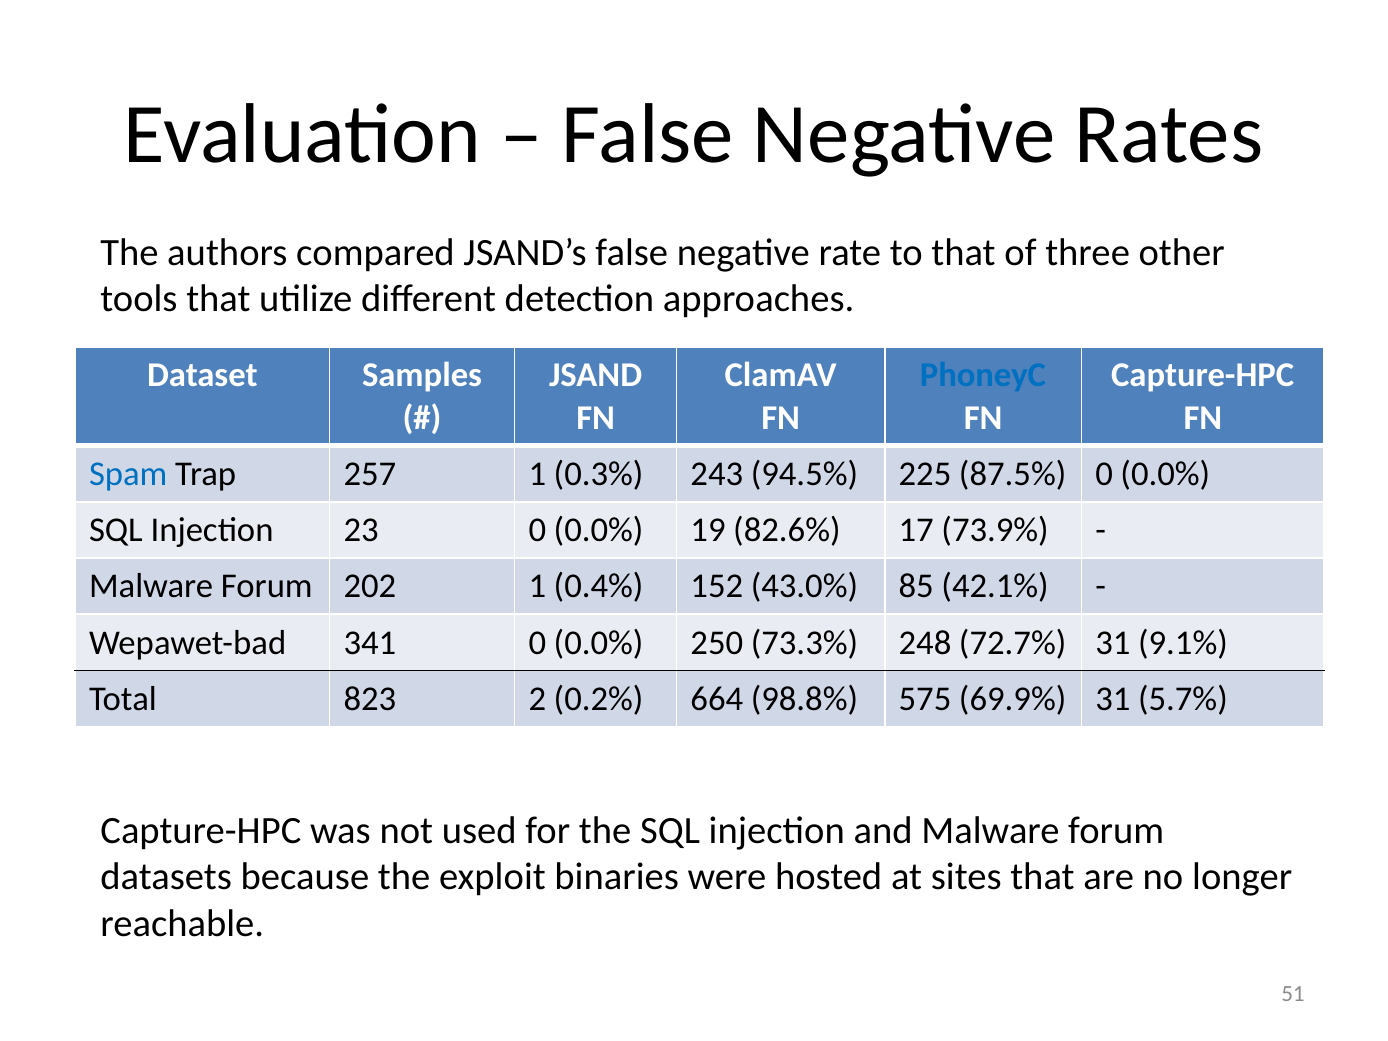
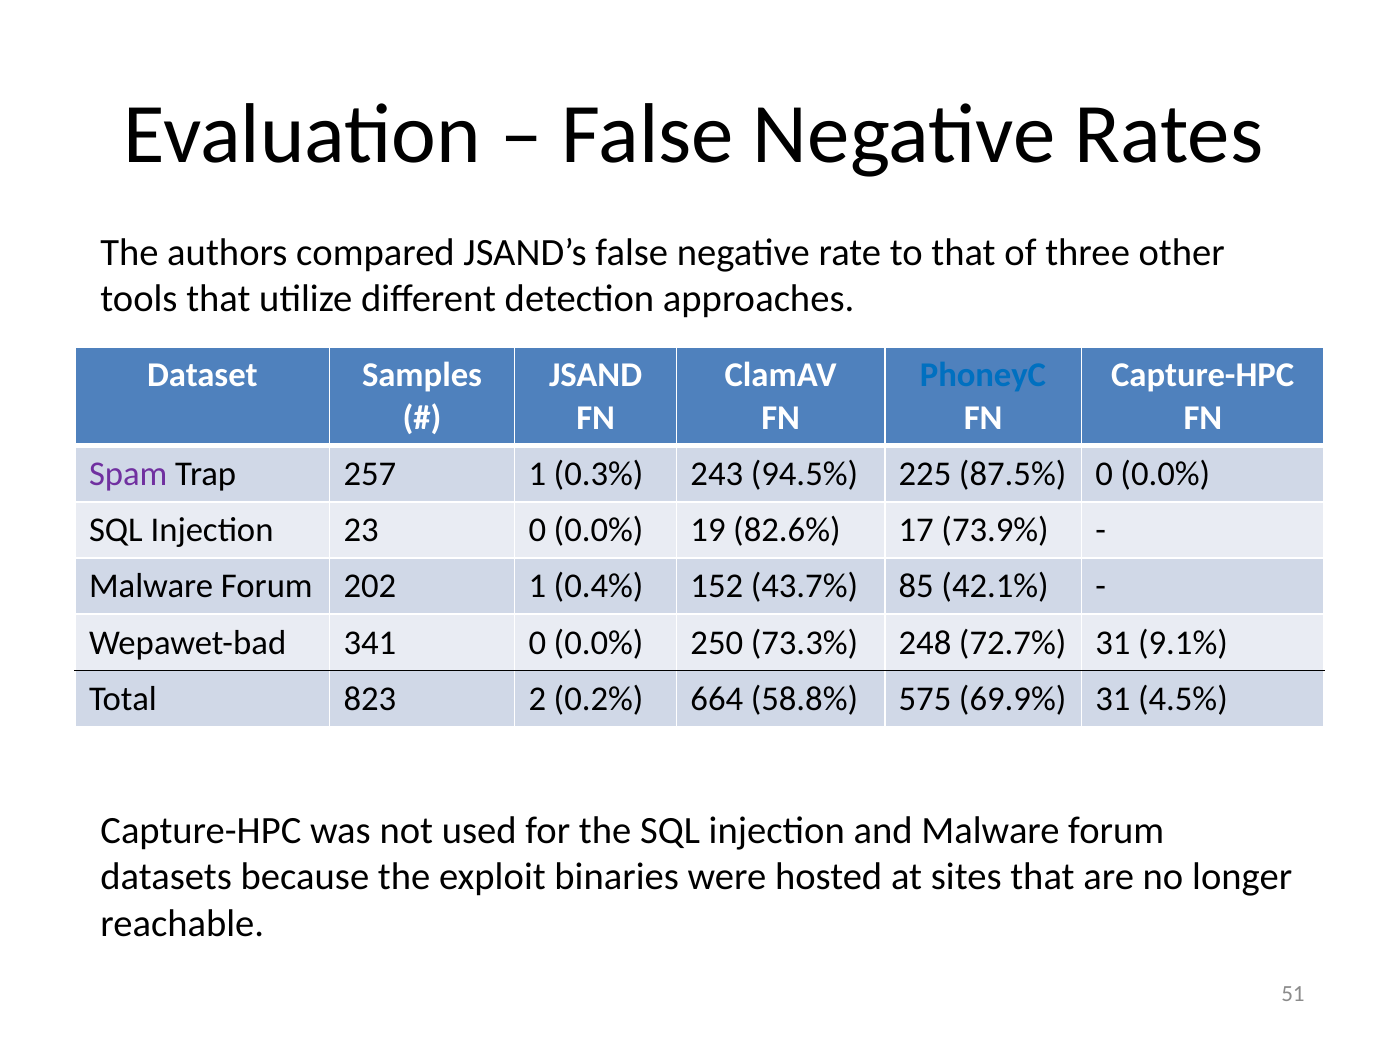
Spam colour: blue -> purple
43.0%: 43.0% -> 43.7%
98.8%: 98.8% -> 58.8%
5.7%: 5.7% -> 4.5%
